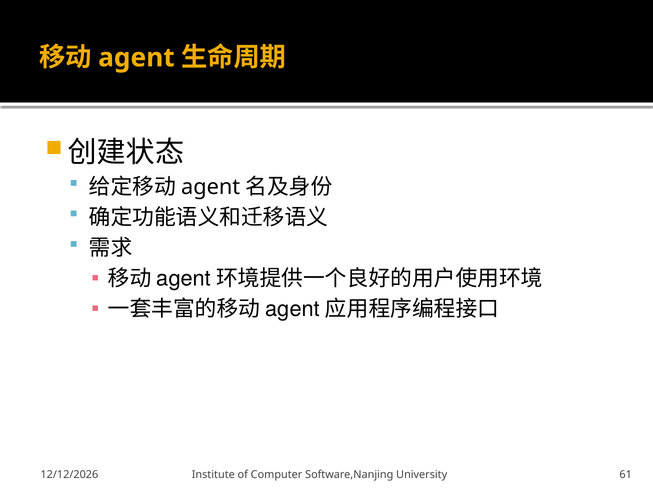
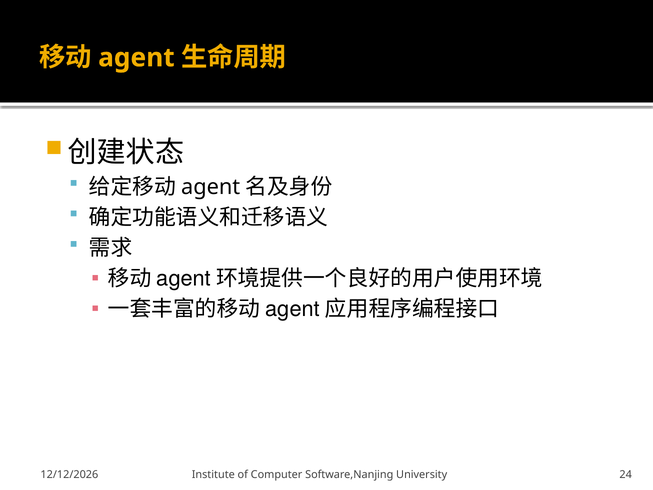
61: 61 -> 24
